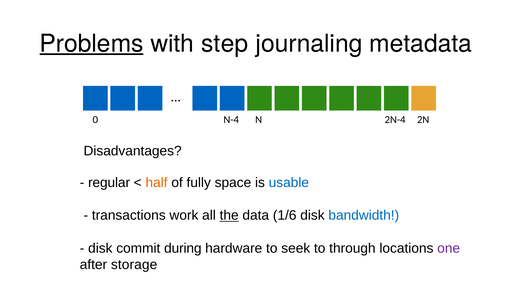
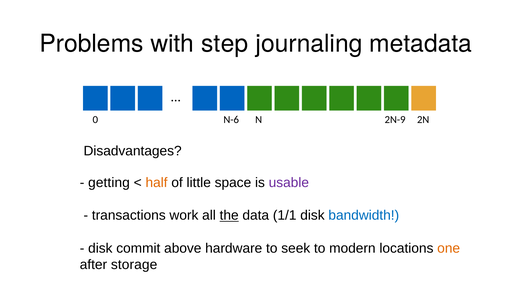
Problems underline: present -> none
2N-4: 2N-4 -> 2N-9
N-4: N-4 -> N-6
regular: regular -> getting
fully: fully -> little
usable colour: blue -> purple
1/6: 1/6 -> 1/1
during: during -> above
through: through -> modern
one colour: purple -> orange
